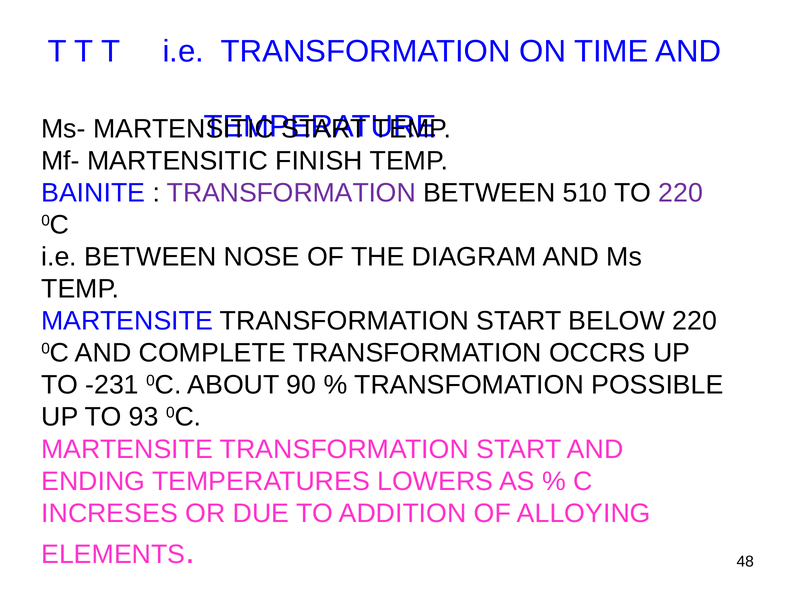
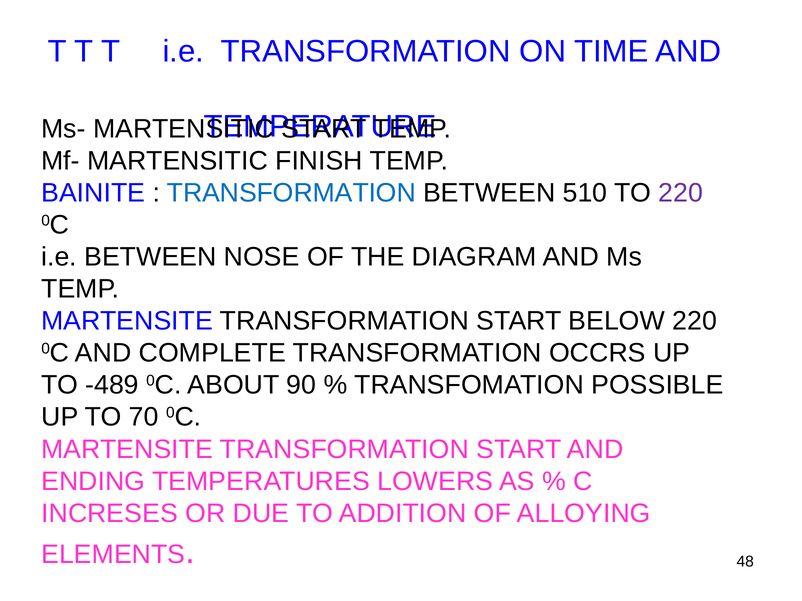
TRANSFORMATION at (291, 193) colour: purple -> blue
-231: -231 -> -489
93: 93 -> 70
